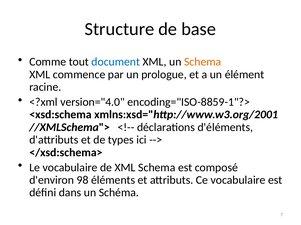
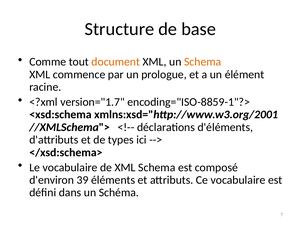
document colour: blue -> orange
version="4.0: version="4.0 -> version="1.7
98: 98 -> 39
